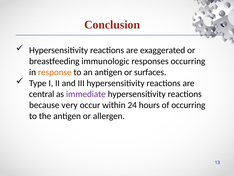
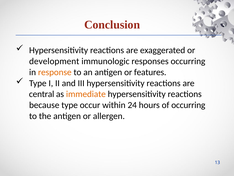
breastfeeding: breastfeeding -> development
surfaces: surfaces -> features
immediate colour: purple -> orange
because very: very -> type
